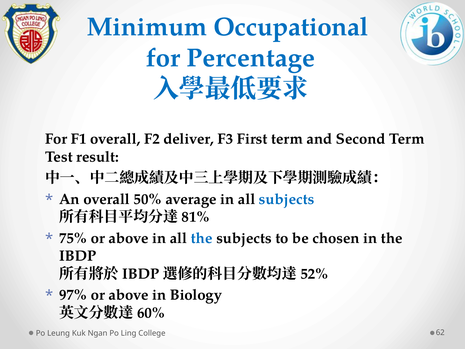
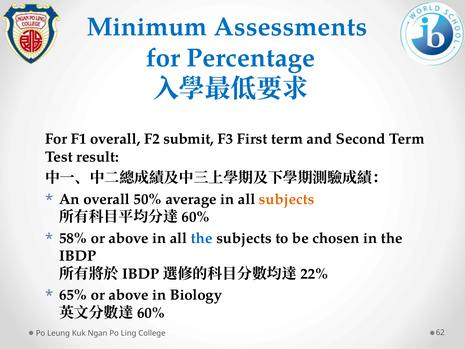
Occupational: Occupational -> Assessments
deliver: deliver -> submit
subjects at (287, 199) colour: blue -> orange
81% at (196, 217): 81% -> 60%
75%: 75% -> 58%
52%: 52% -> 22%
97%: 97% -> 65%
